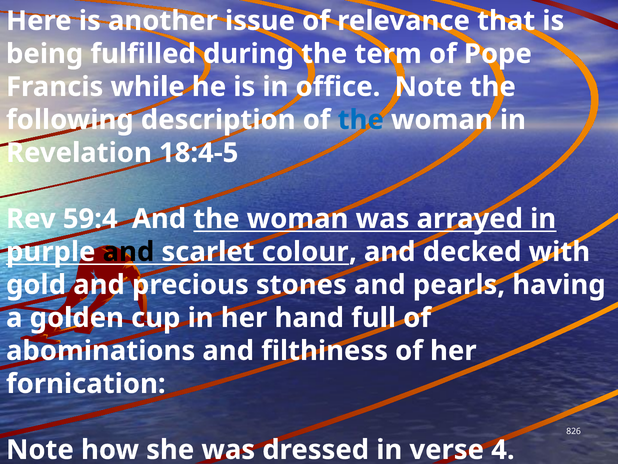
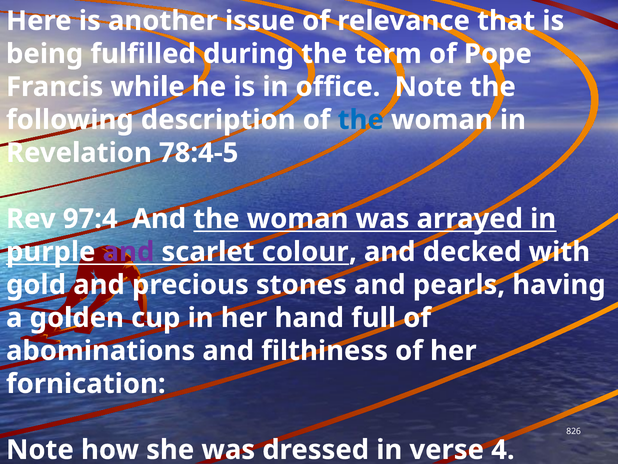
18:4-5: 18:4-5 -> 78:4-5
59:4: 59:4 -> 97:4
and at (128, 252) colour: black -> purple
